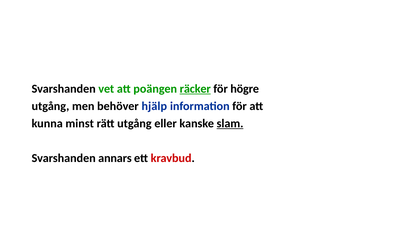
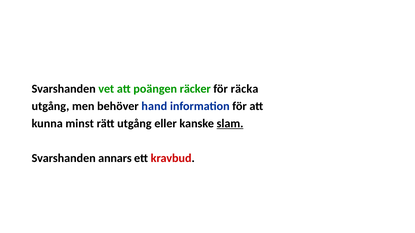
räcker underline: present -> none
högre: högre -> räcka
hjälp: hjälp -> hand
